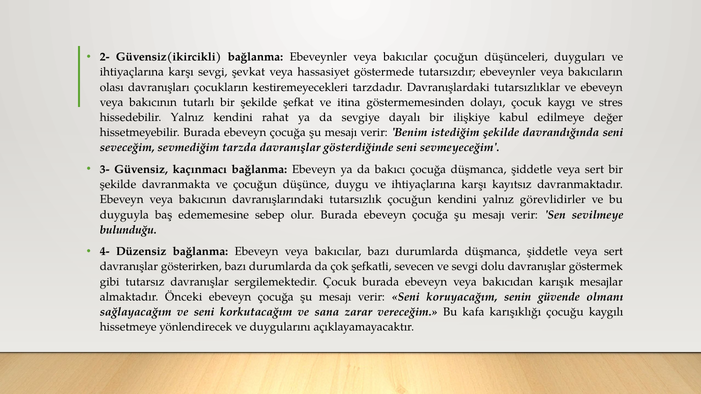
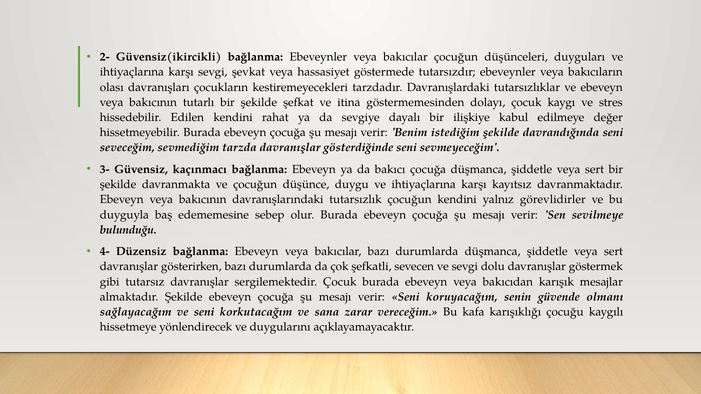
hissedebilir Yalnız: Yalnız -> Edilen
almaktadır Önceki: Önceki -> Şekilde
